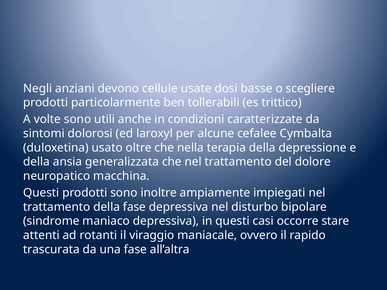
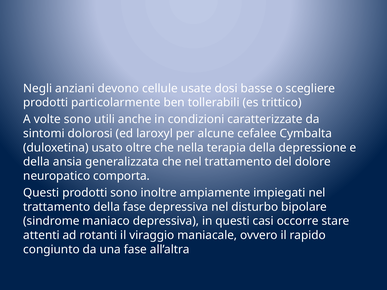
macchina: macchina -> comporta
trascurata: trascurata -> congiunto
